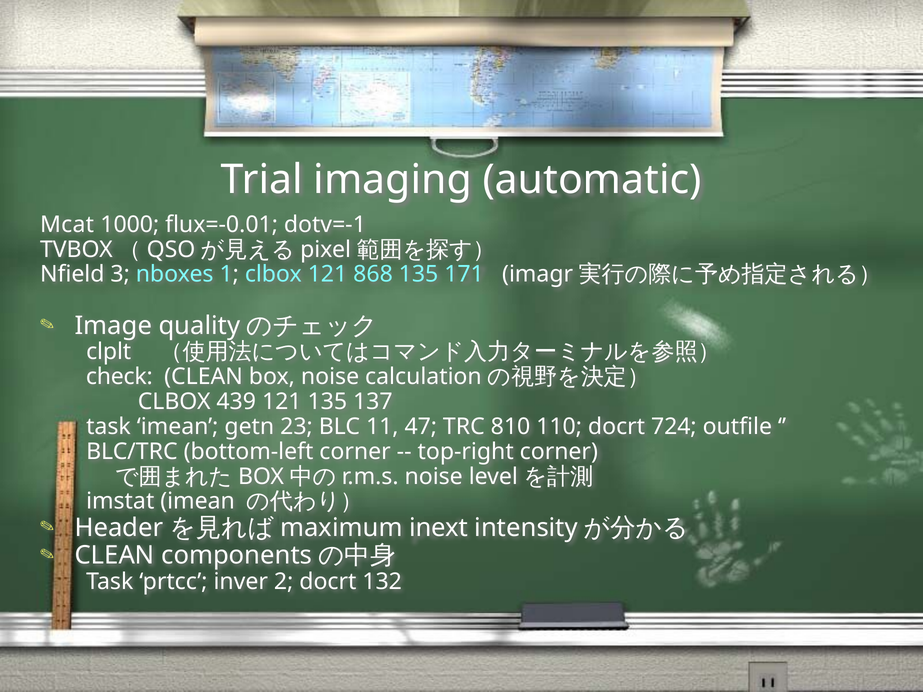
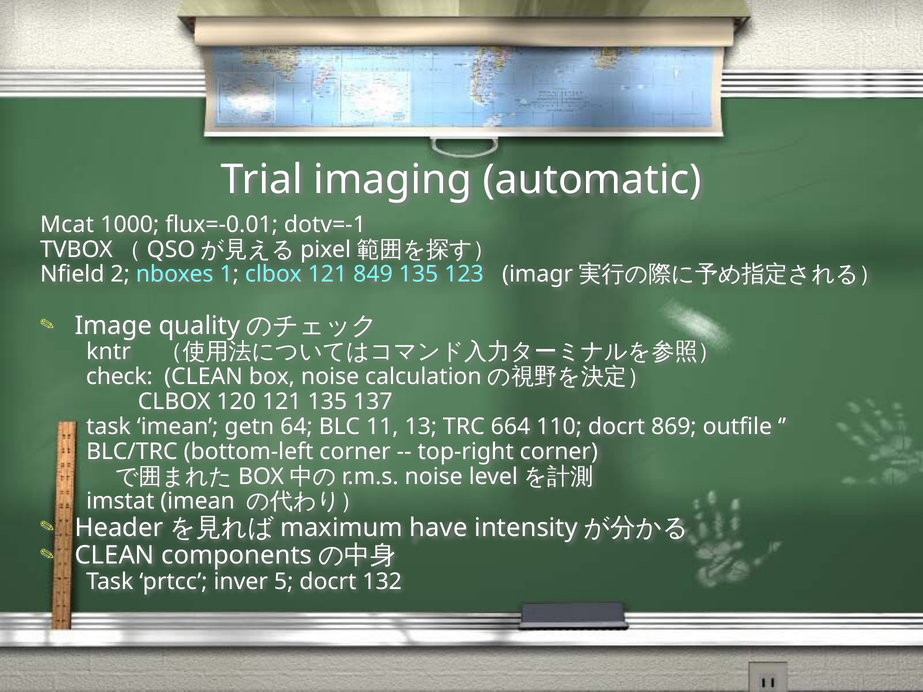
3: 3 -> 2
868: 868 -> 849
171: 171 -> 123
clplt: clplt -> kntr
439: 439 -> 120
23: 23 -> 64
47: 47 -> 13
810: 810 -> 664
724: 724 -> 869
inext: inext -> have
2: 2 -> 5
